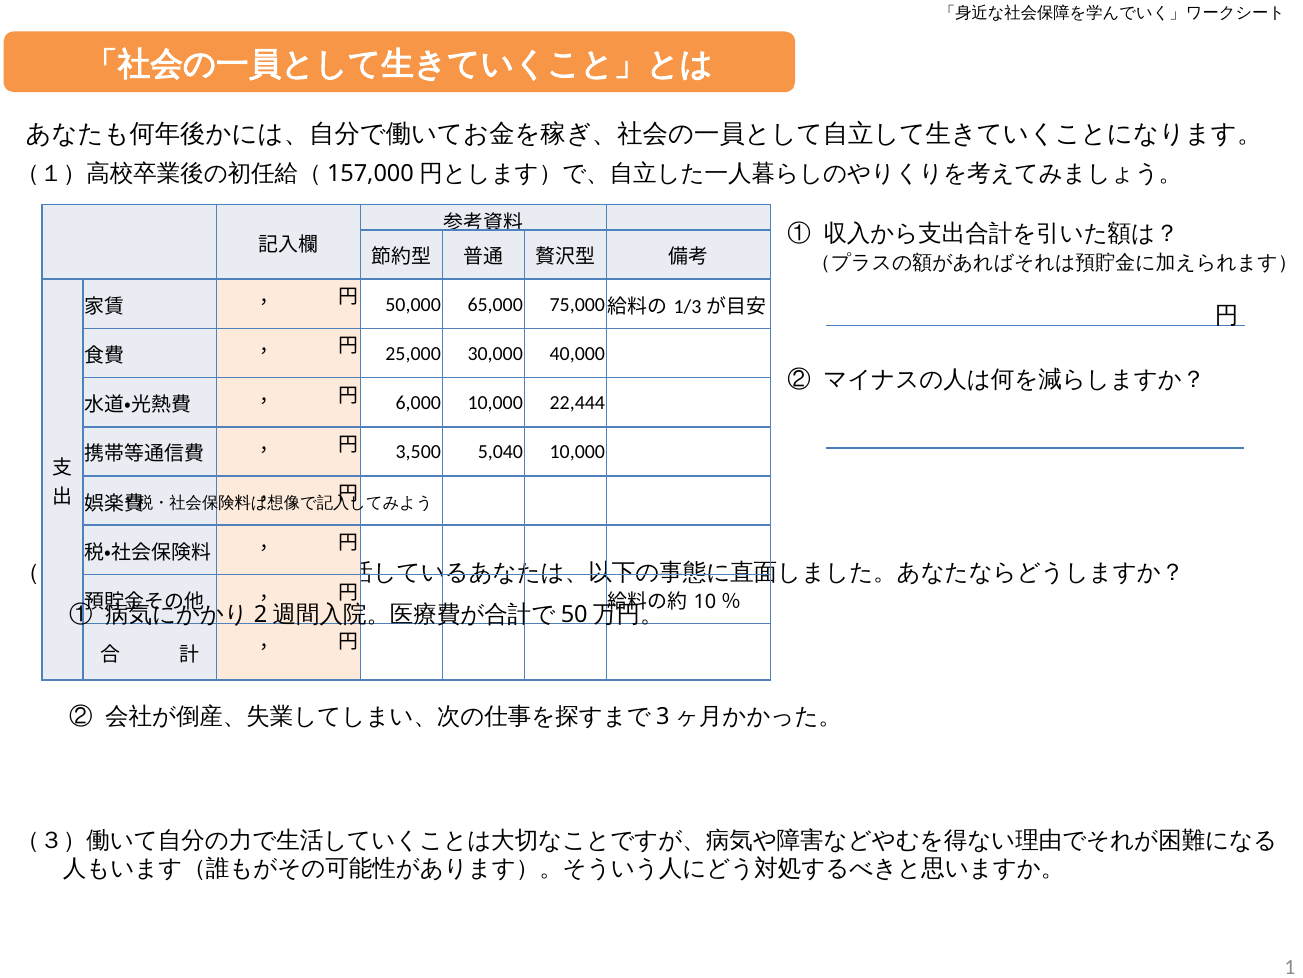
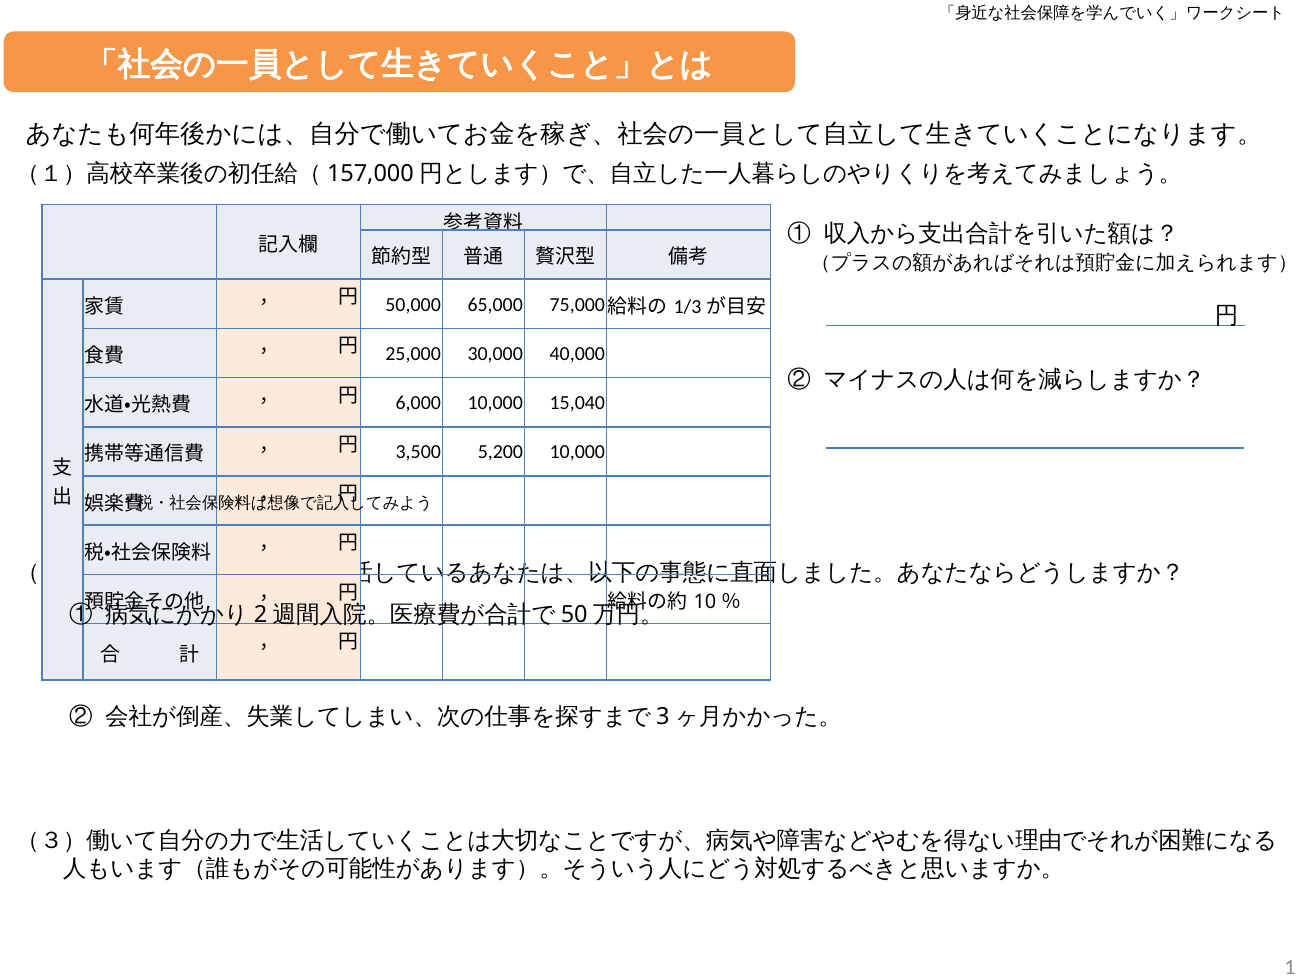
22,444: 22,444 -> 15,040
5,040: 5,040 -> 5,200
